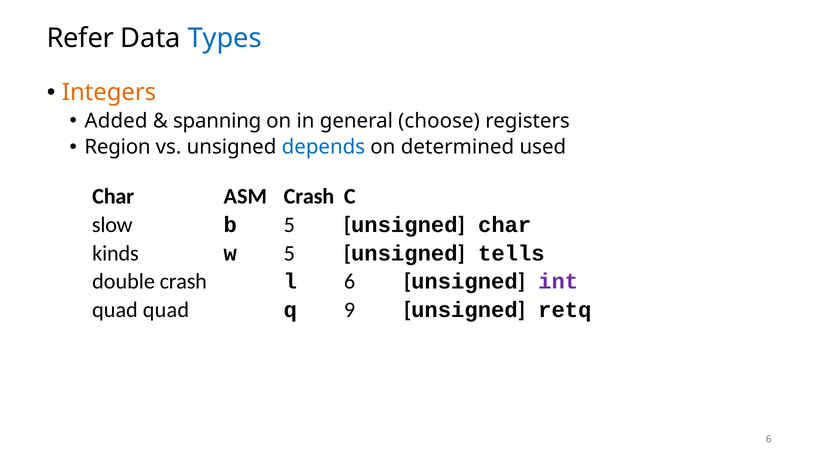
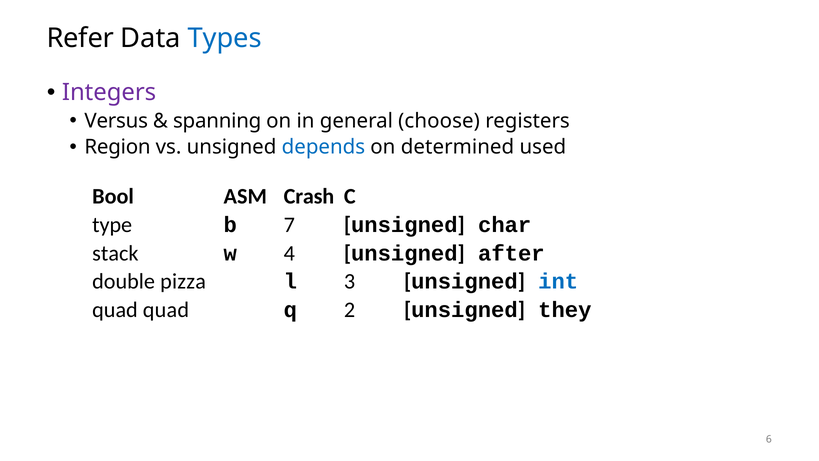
Integers colour: orange -> purple
Added: Added -> Versus
Char at (113, 196): Char -> Bool
slow: slow -> type
b 5: 5 -> 7
kinds: kinds -> stack
w 5: 5 -> 4
tells: tells -> after
double crash: crash -> pizza
l 6: 6 -> 3
int colour: purple -> blue
9: 9 -> 2
retq: retq -> they
